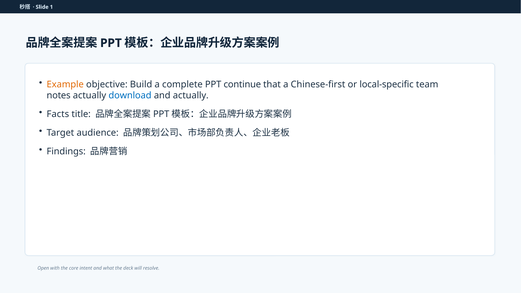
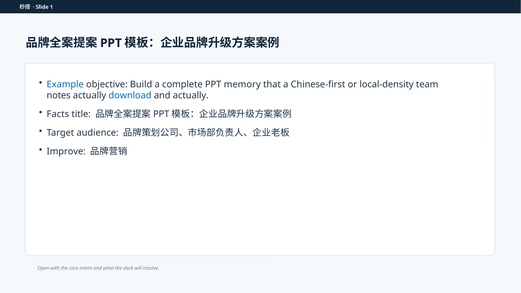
Example colour: orange -> blue
continue: continue -> memory
local-specific: local-specific -> local-density
Findings: Findings -> Improve
